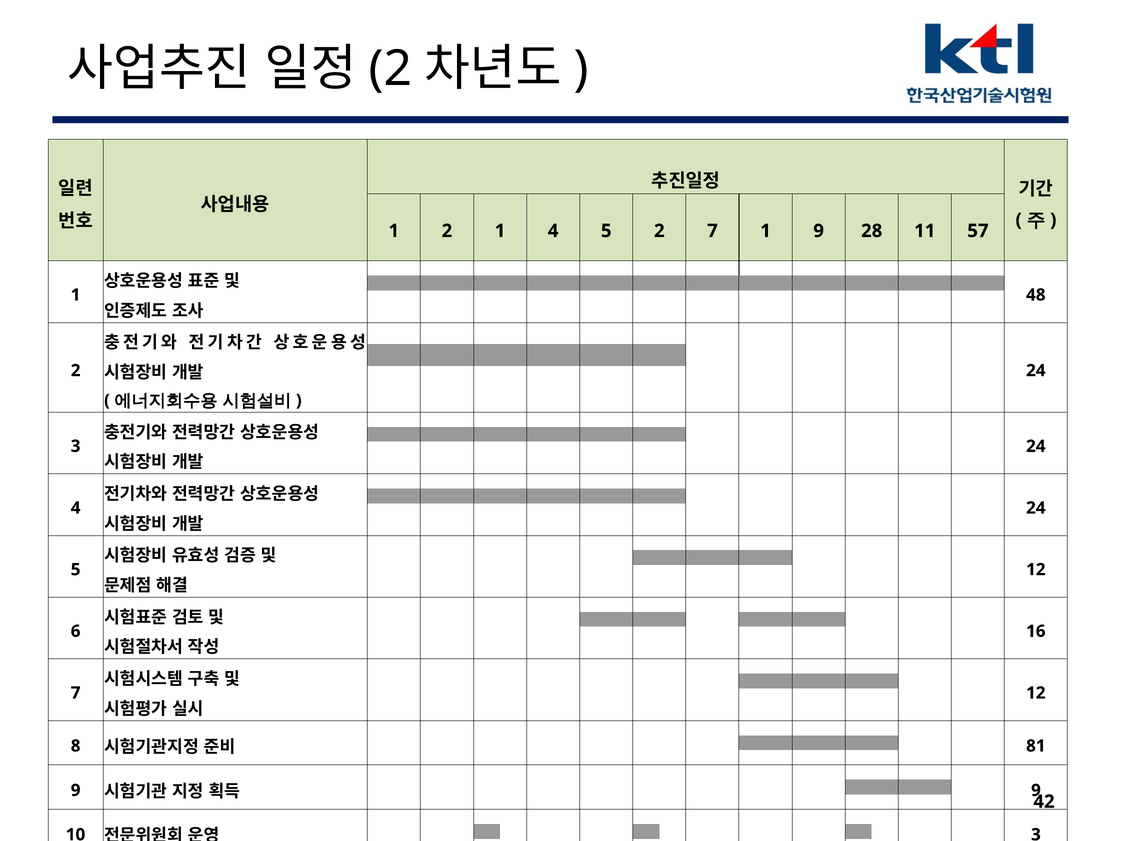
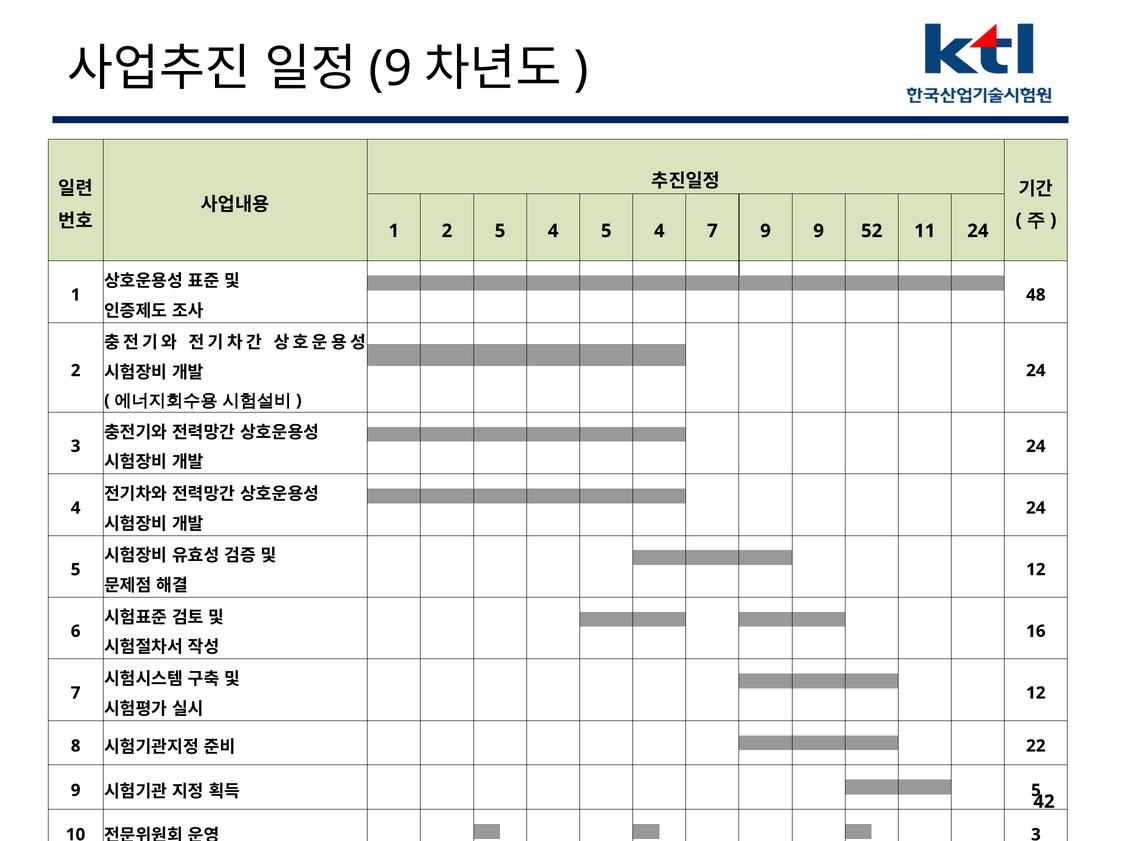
2 at (391, 69): 2 -> 9
2 1: 1 -> 5
4 5 2: 2 -> 4
7 1: 1 -> 9
28: 28 -> 52
11 57: 57 -> 24
81: 81 -> 22
9 at (1036, 791): 9 -> 5
